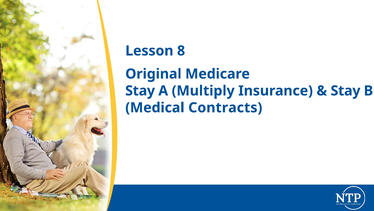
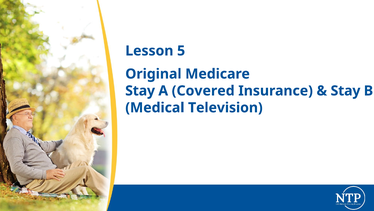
8: 8 -> 5
Multiply: Multiply -> Covered
Contracts: Contracts -> Television
